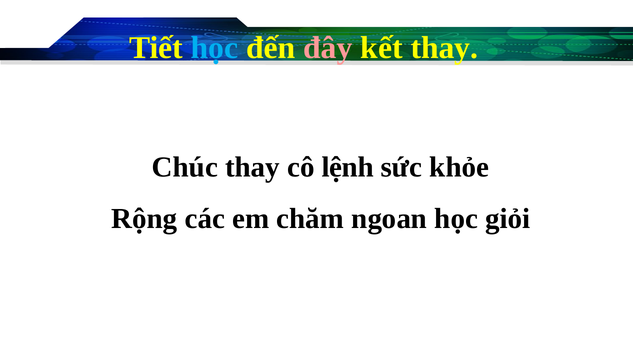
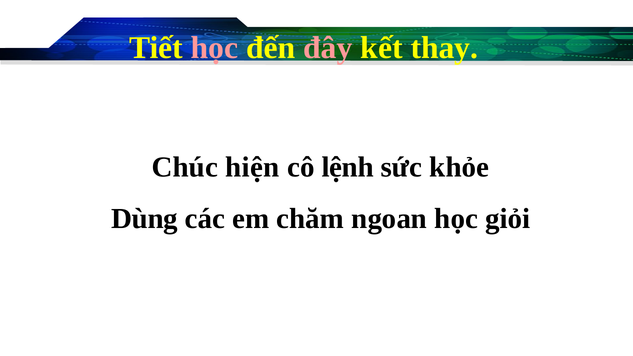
học at (215, 48) colour: light blue -> pink
Chúc thay: thay -> hiện
Rộng: Rộng -> Dùng
